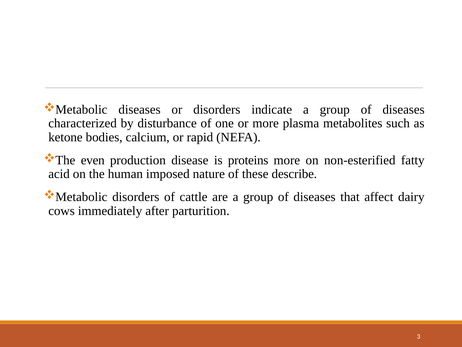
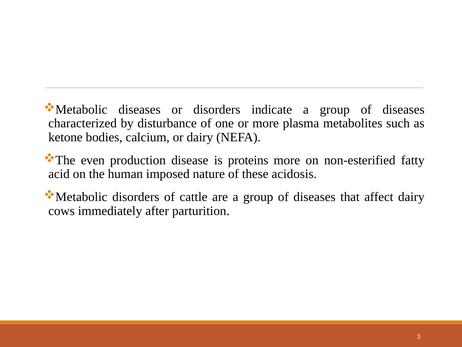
or rapid: rapid -> dairy
describe: describe -> acidosis
